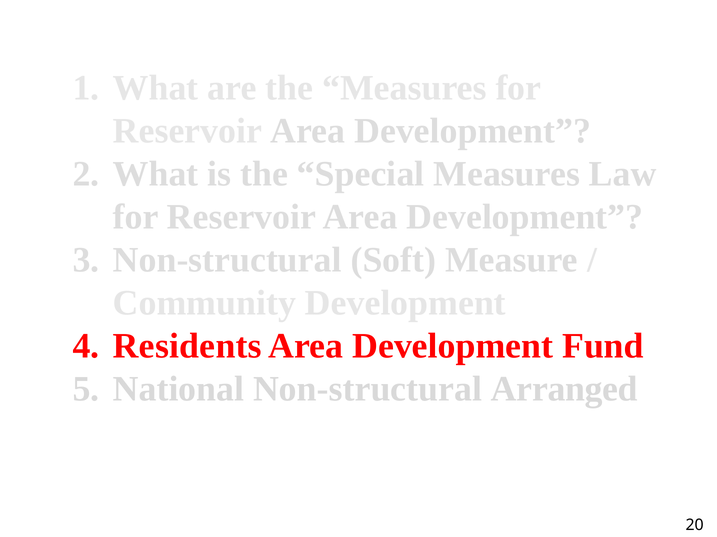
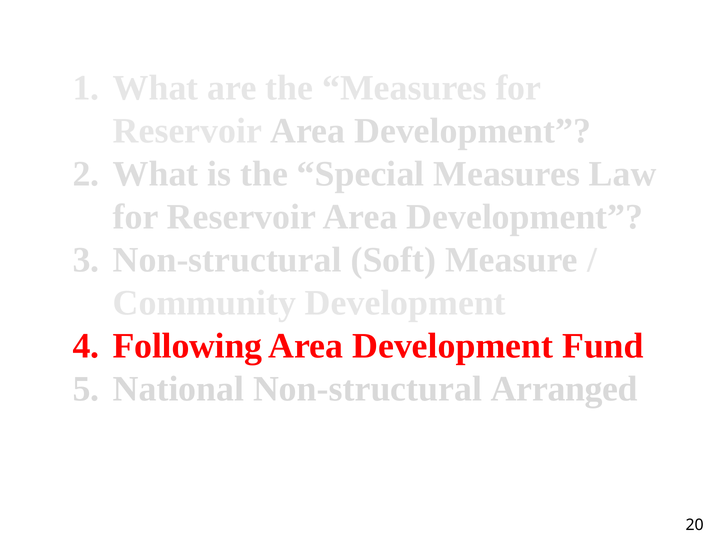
Residents: Residents -> Following
